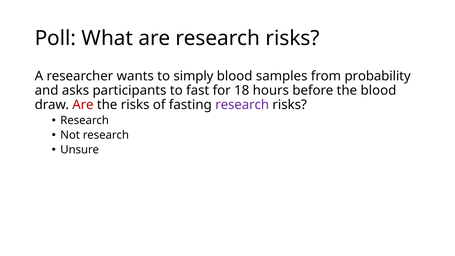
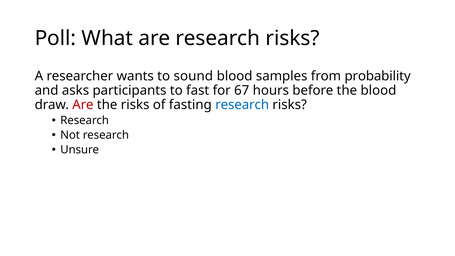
simply: simply -> sound
18: 18 -> 67
research at (242, 105) colour: purple -> blue
